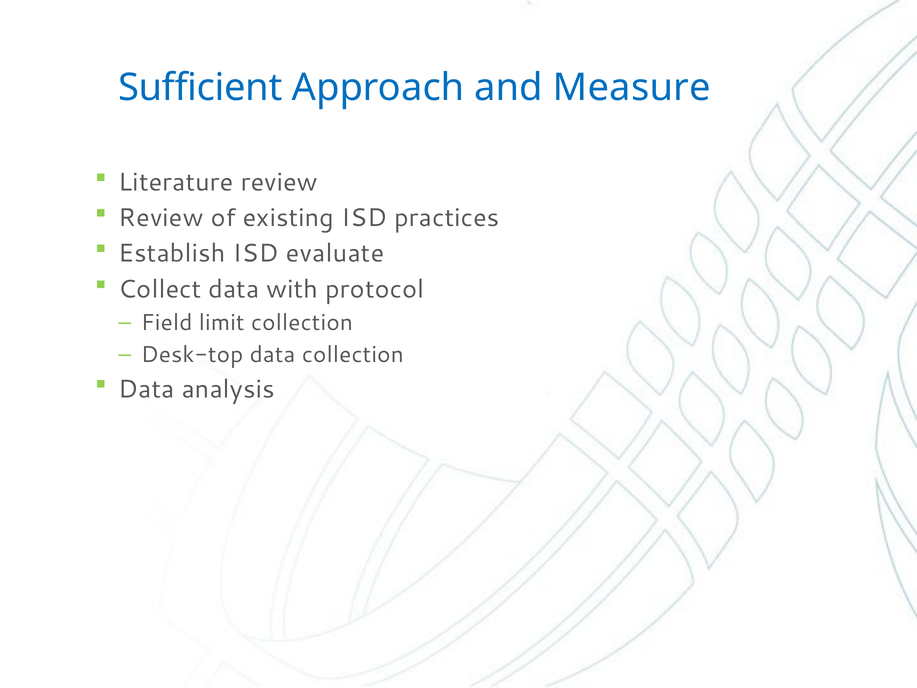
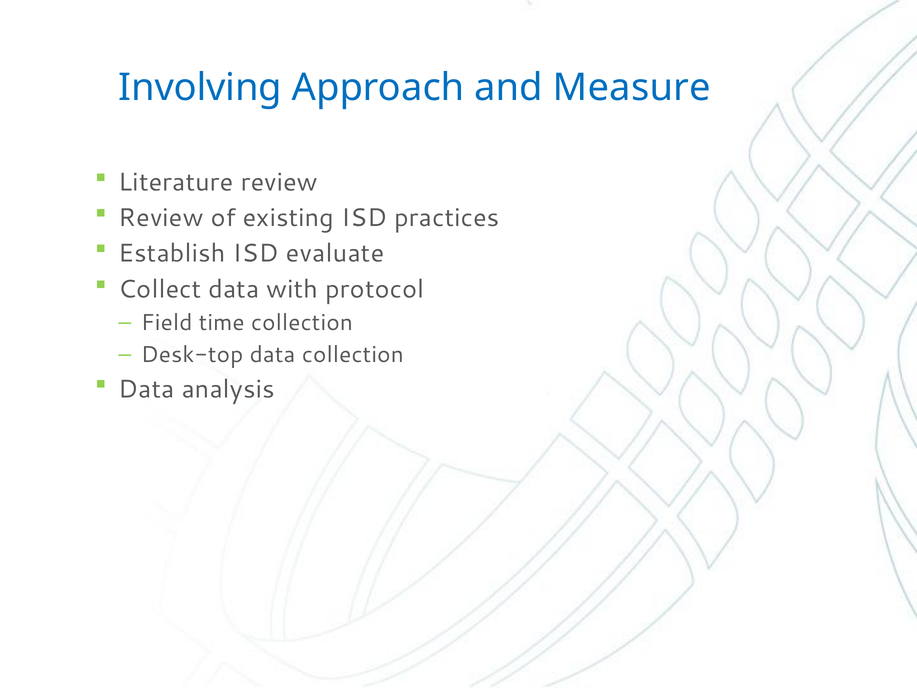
Sufficient: Sufficient -> Involving
limit: limit -> time
